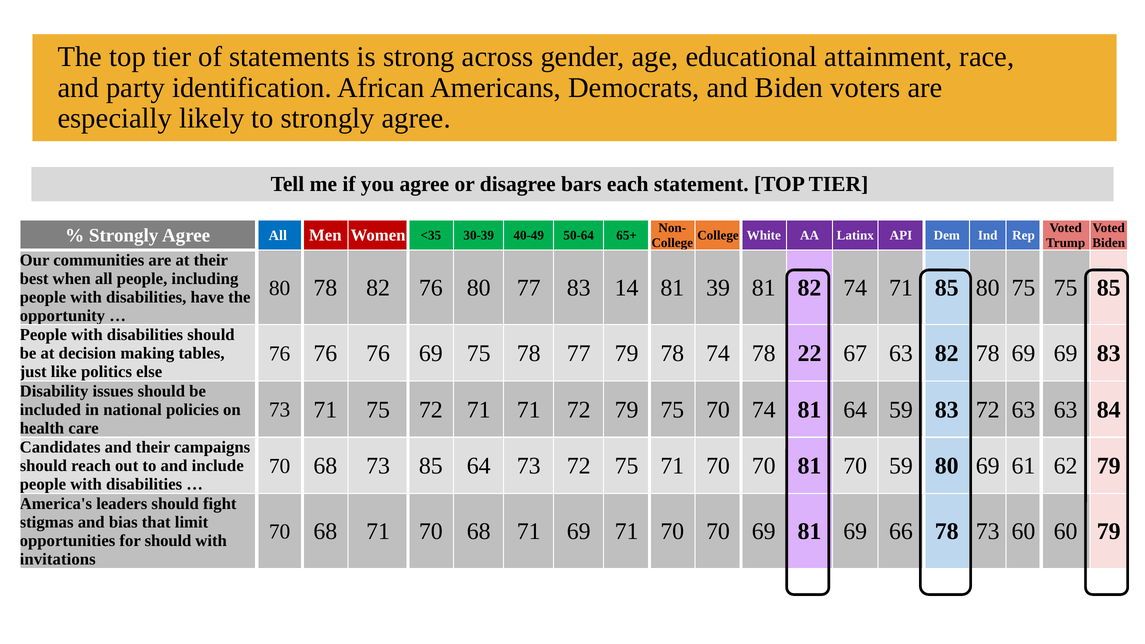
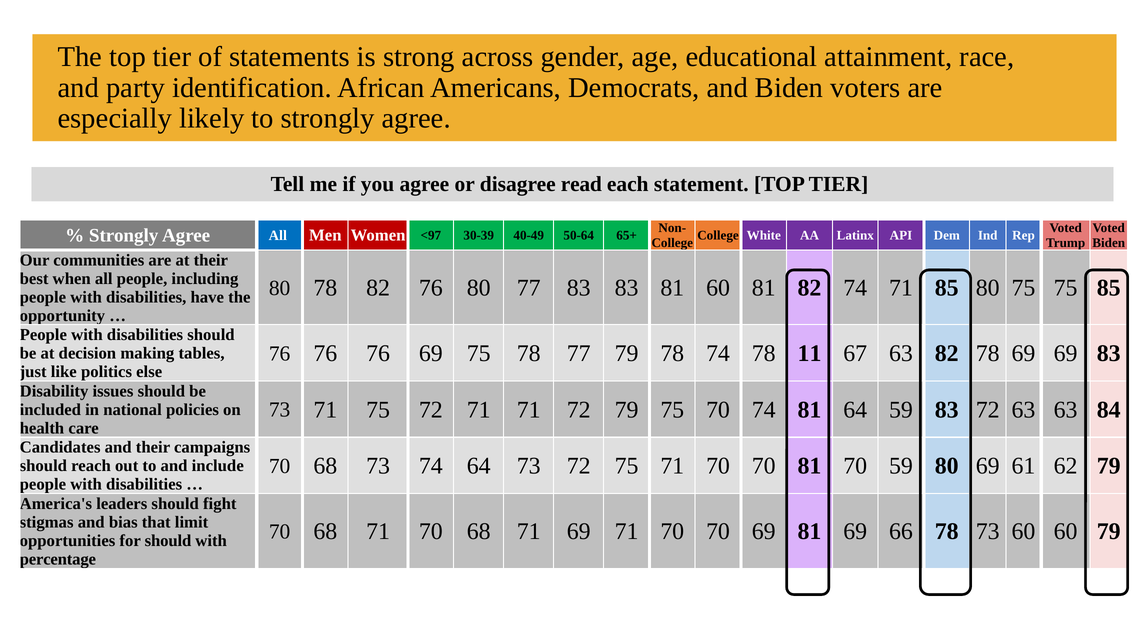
bars: bars -> read
<35: <35 -> <97
83 14: 14 -> 83
81 39: 39 -> 60
22: 22 -> 11
73 85: 85 -> 74
invitations: invitations -> percentage
